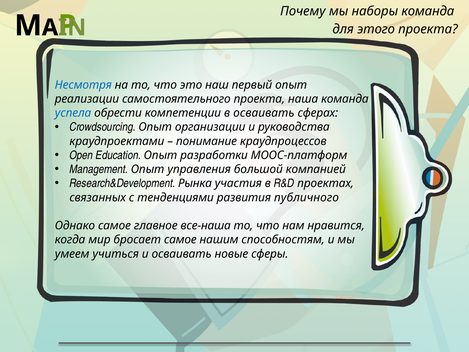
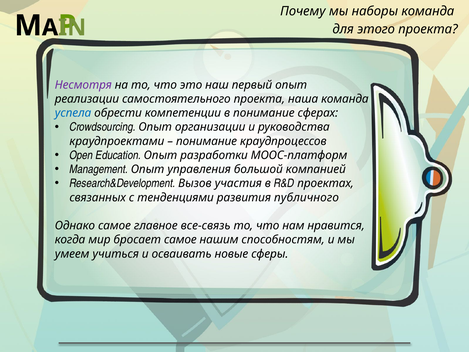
Несмотря colour: blue -> purple
в осваивать: осваивать -> понимание
Рынка: Рынка -> Вызов
все-наша: все-наша -> все-связь
